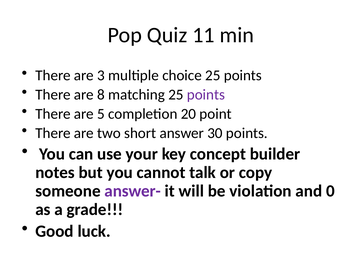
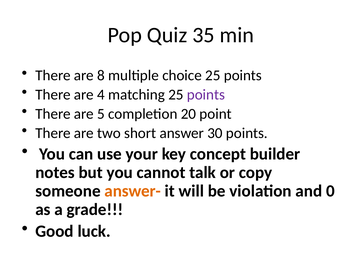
11: 11 -> 35
3: 3 -> 8
8: 8 -> 4
answer- colour: purple -> orange
